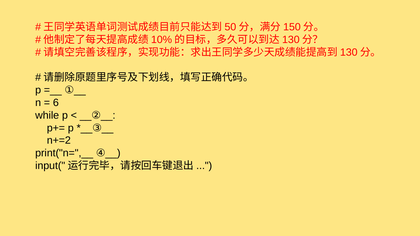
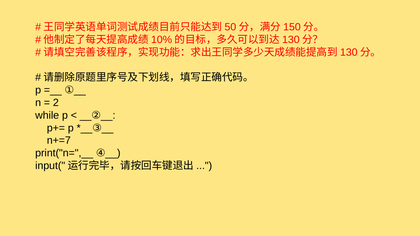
6: 6 -> 2
n+=2: n+=2 -> n+=7
